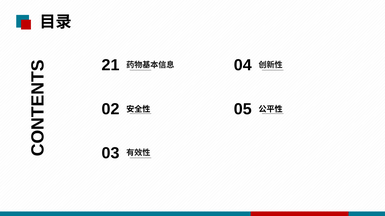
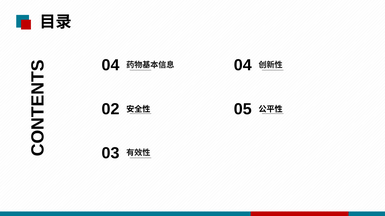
21 at (111, 65): 21 -> 04
